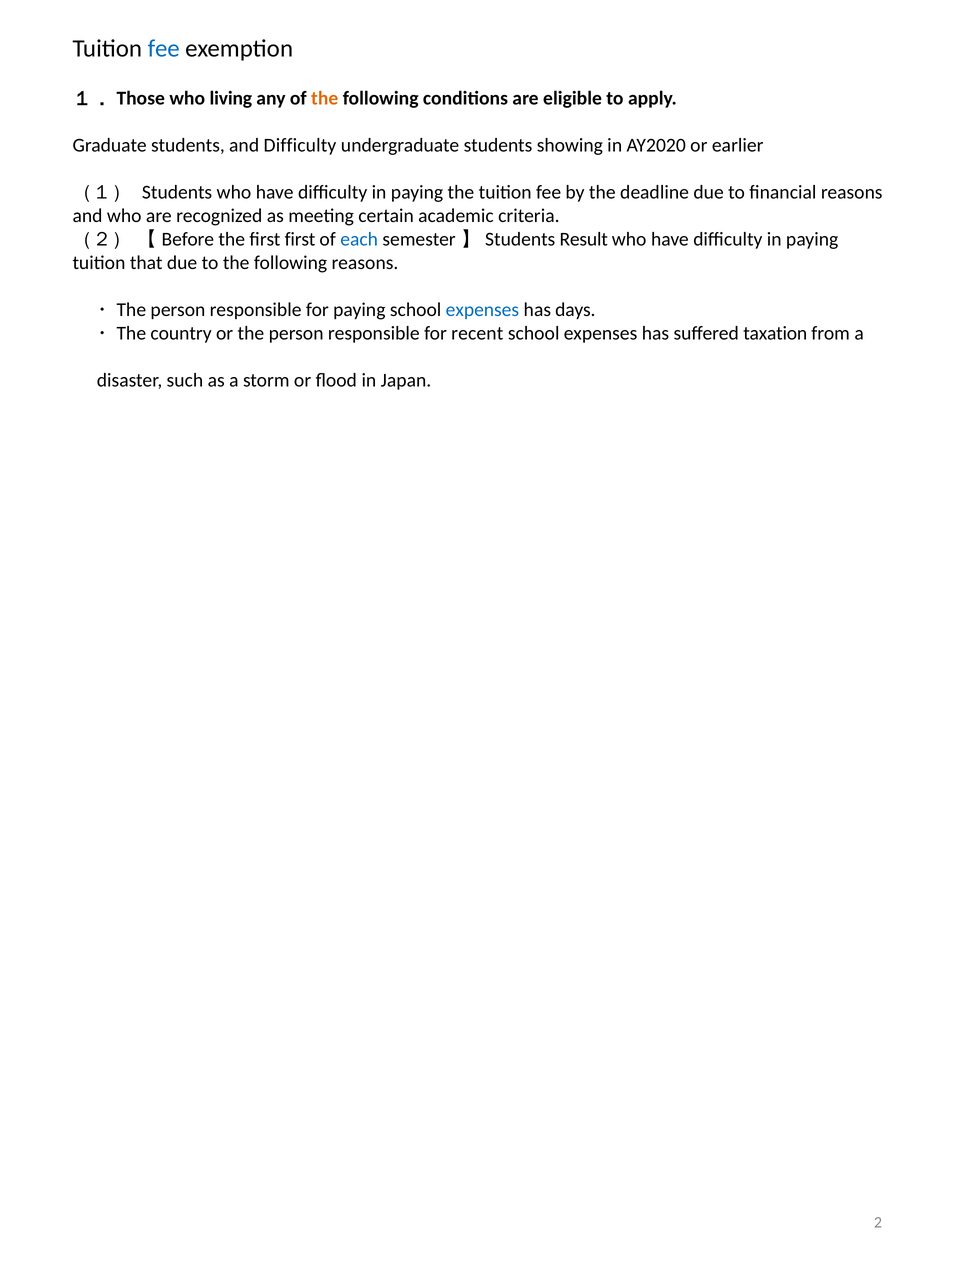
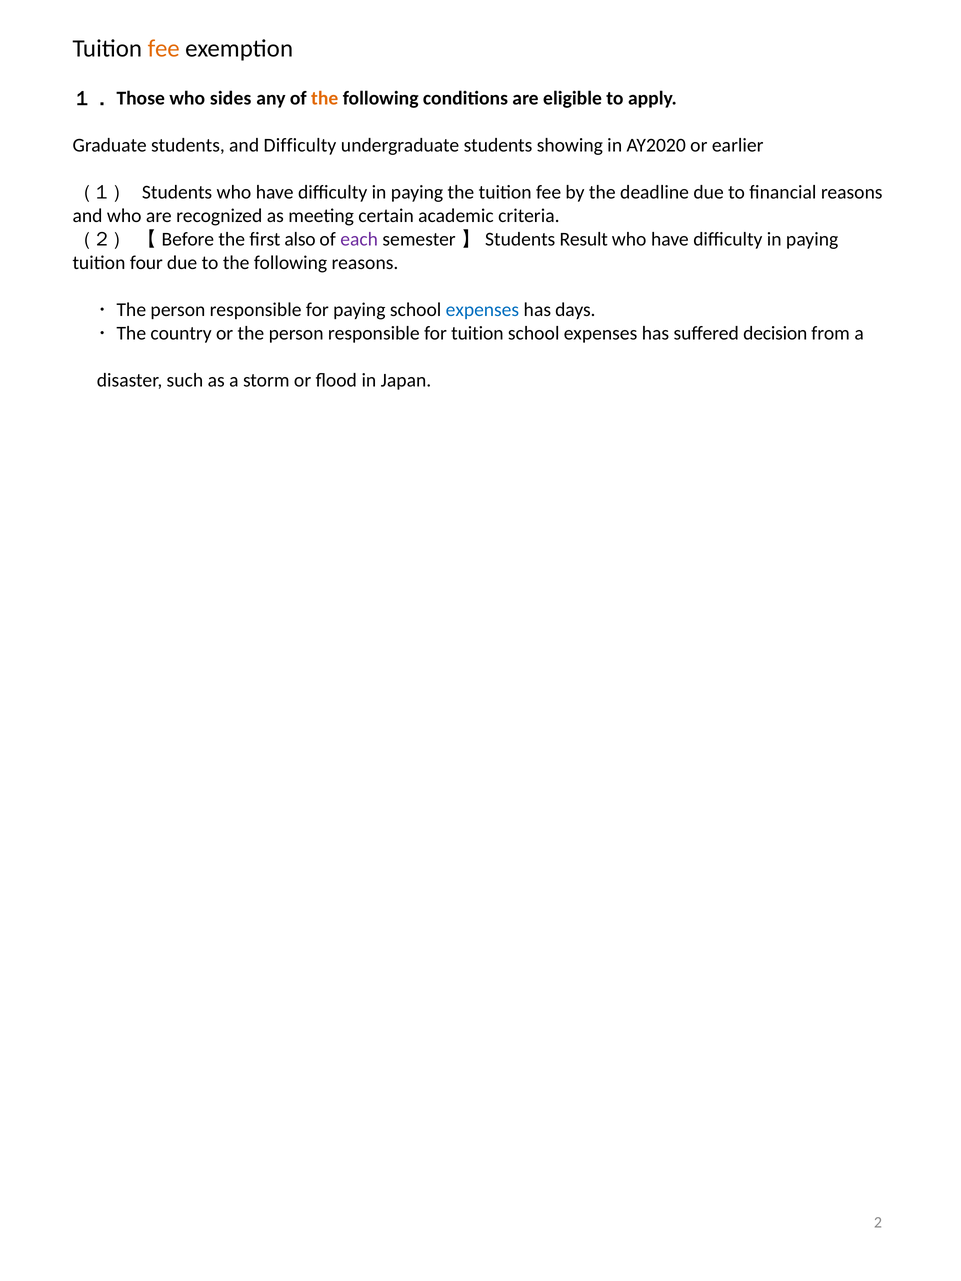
fee at (164, 49) colour: blue -> orange
living: living -> sides
first first: first -> also
each colour: blue -> purple
that: that -> four
for recent: recent -> tuition
taxation: taxation -> decision
